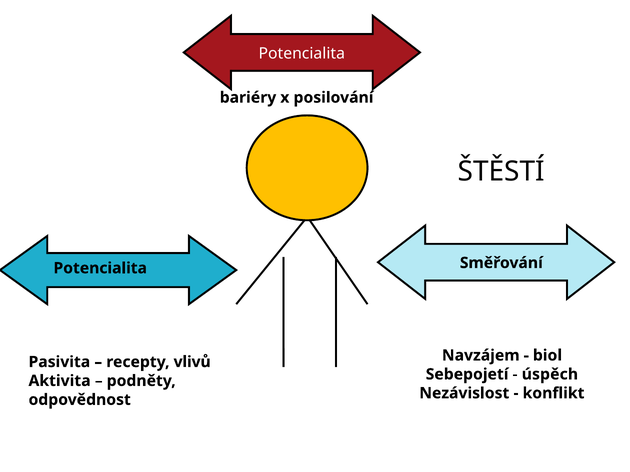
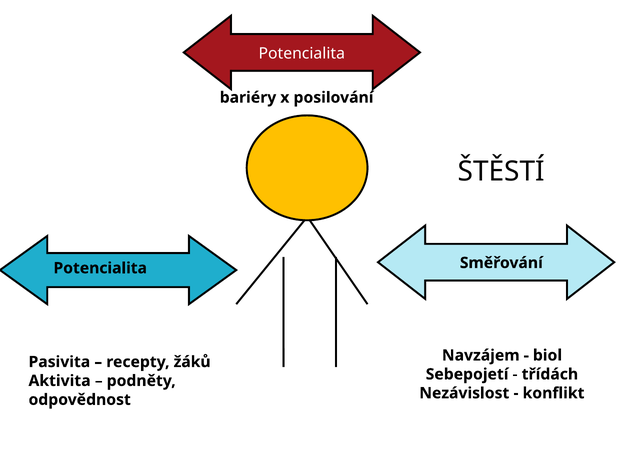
vlivů: vlivů -> žáků
úspěch: úspěch -> třídách
